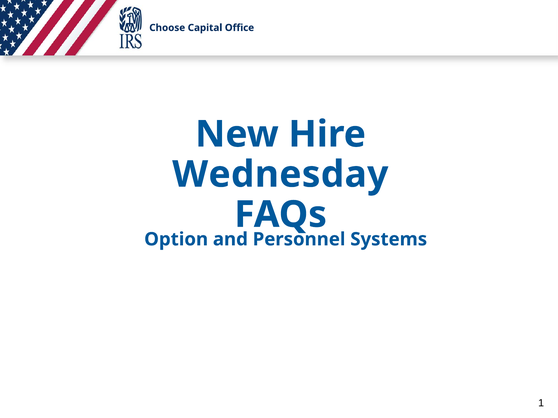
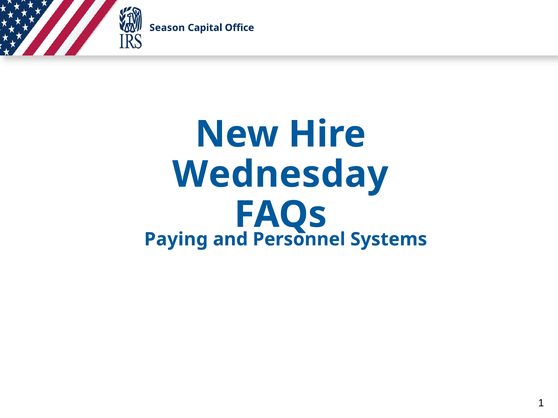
Choose: Choose -> Season
Option: Option -> Paying
